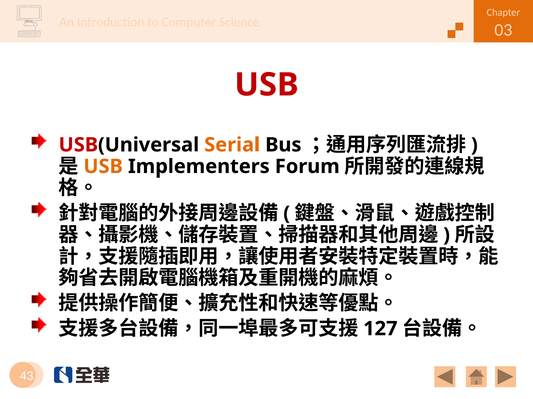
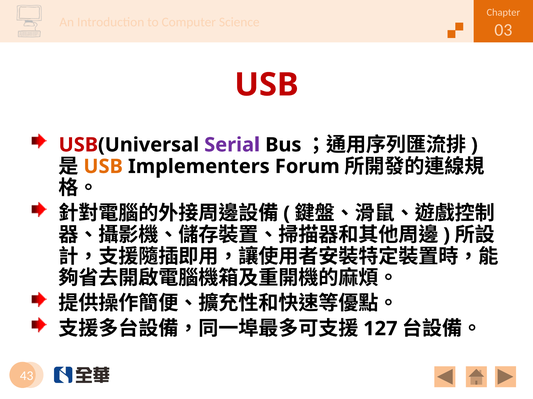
Serial colour: orange -> purple
